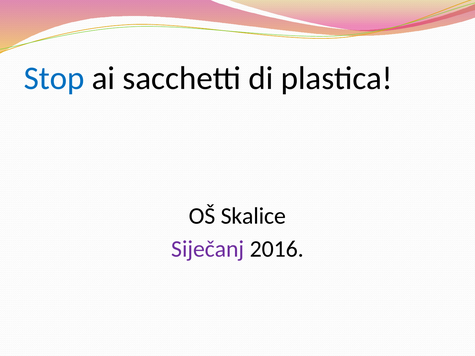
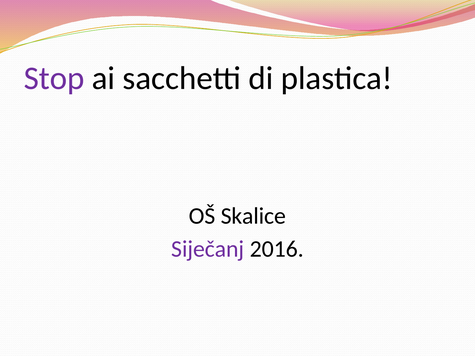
Stop colour: blue -> purple
